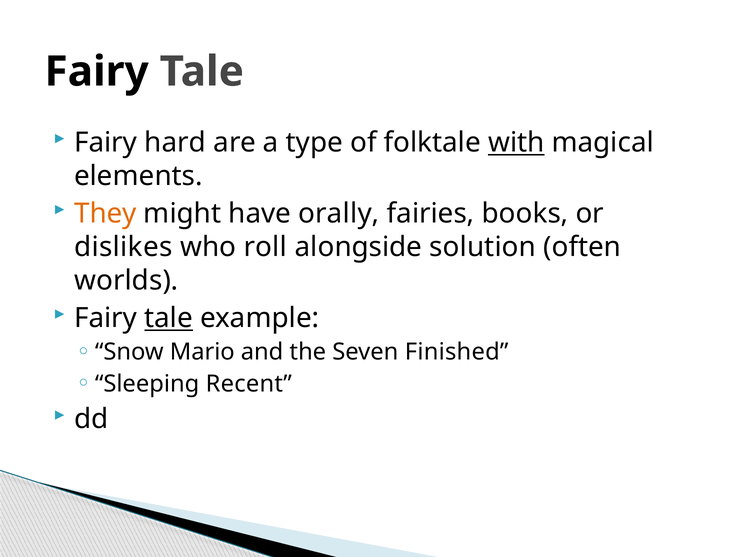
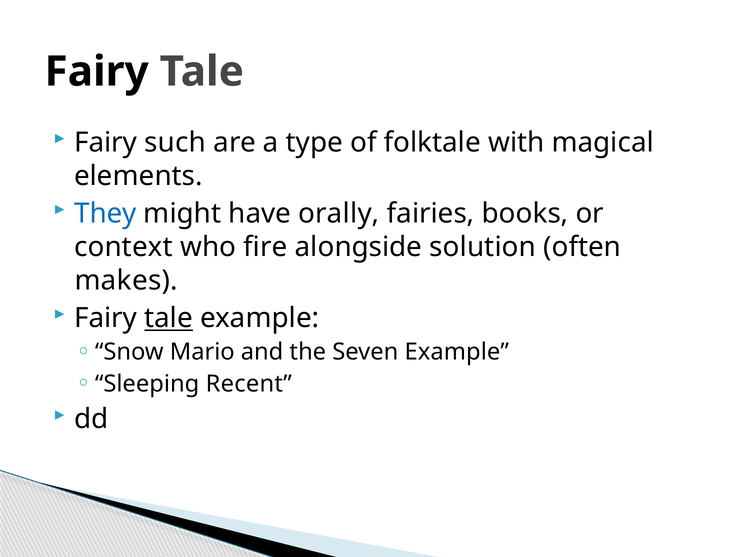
hard: hard -> such
with underline: present -> none
They colour: orange -> blue
dislikes: dislikes -> context
roll: roll -> fire
worlds: worlds -> makes
Seven Finished: Finished -> Example
